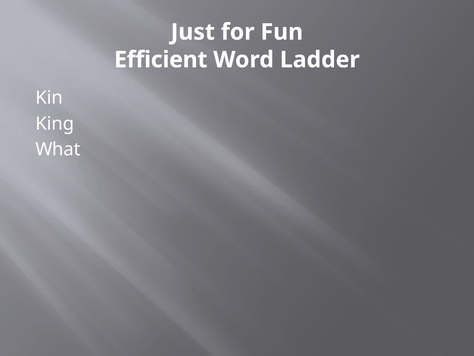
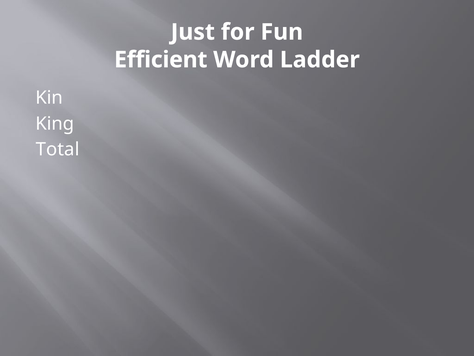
What: What -> Total
